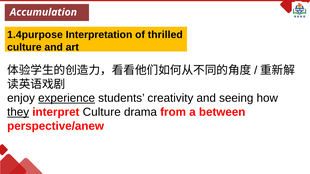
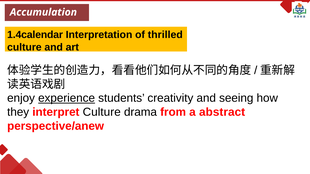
1.4purpose: 1.4purpose -> 1.4calendar
they underline: present -> none
between: between -> abstract
